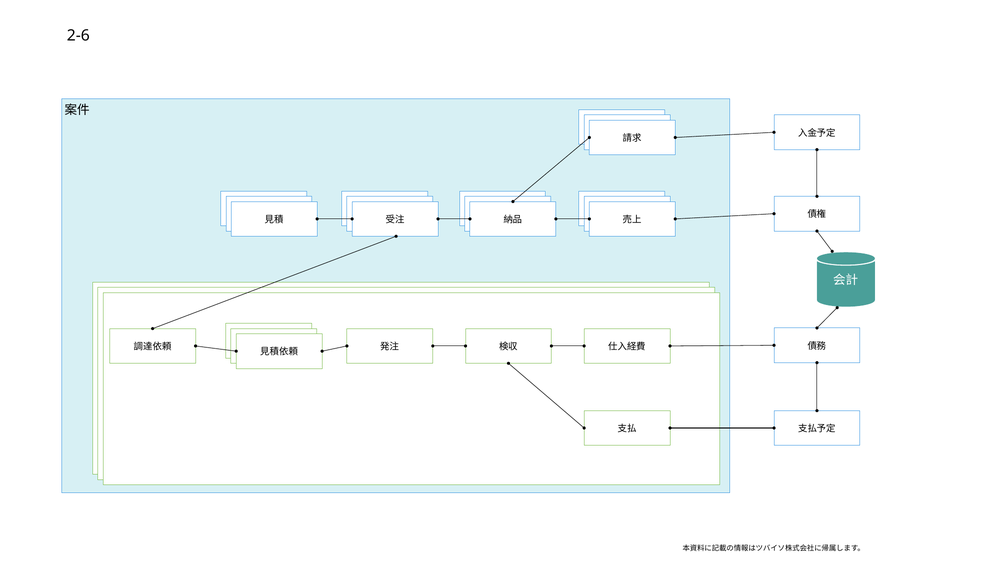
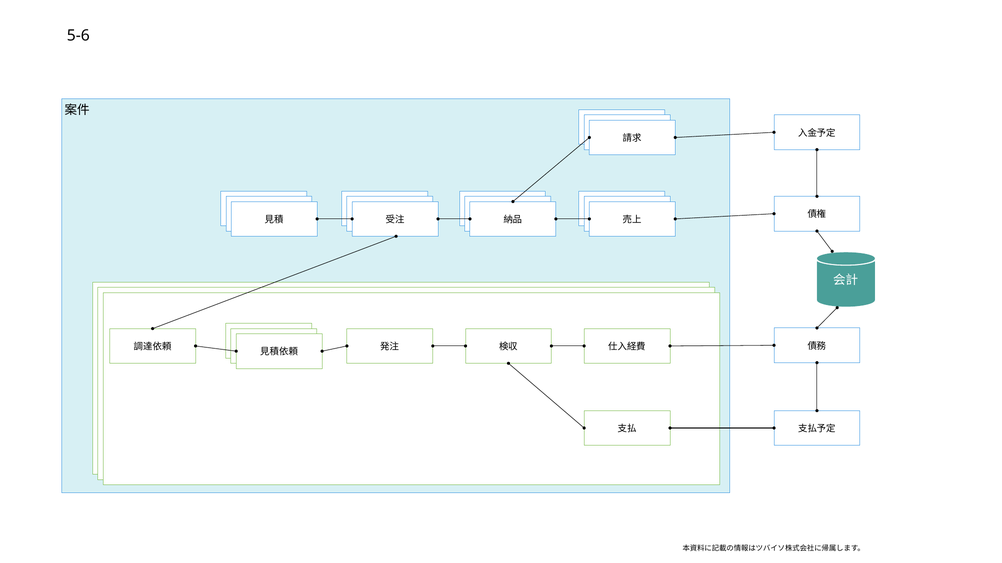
2-6: 2-6 -> 5-6
